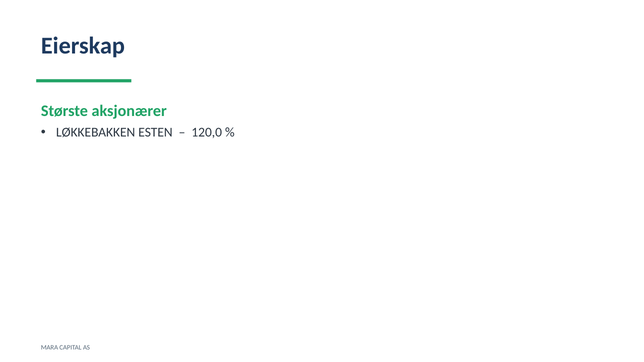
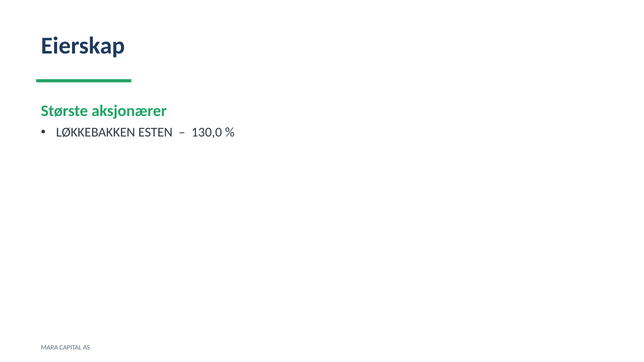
120,0: 120,0 -> 130,0
